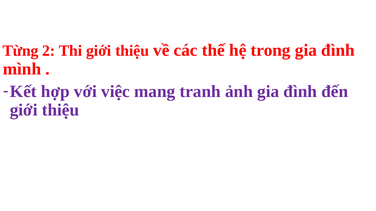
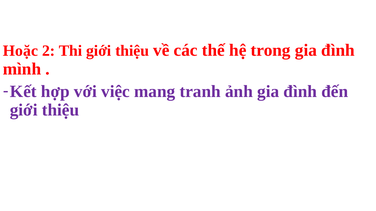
Từng: Từng -> Hoặc
